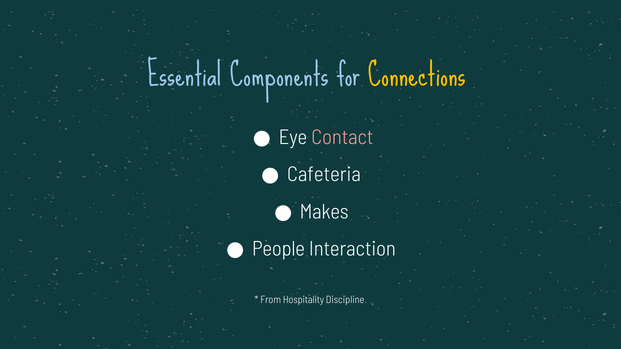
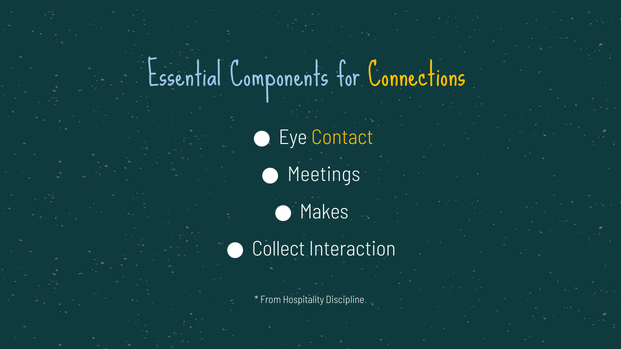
Contact colour: pink -> yellow
Cafeteria: Cafeteria -> Meetings
People: People -> Collect
